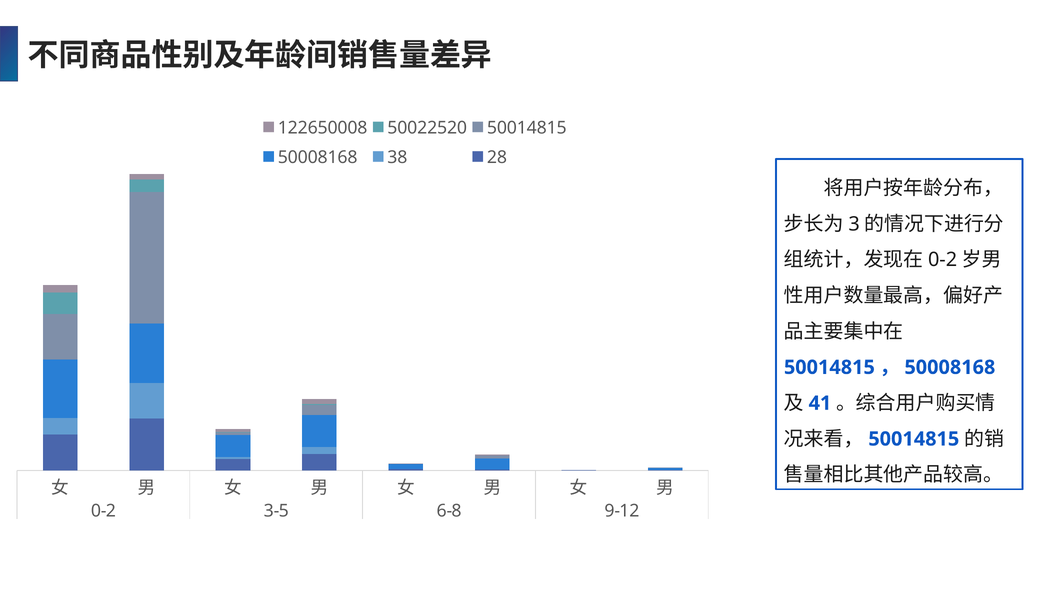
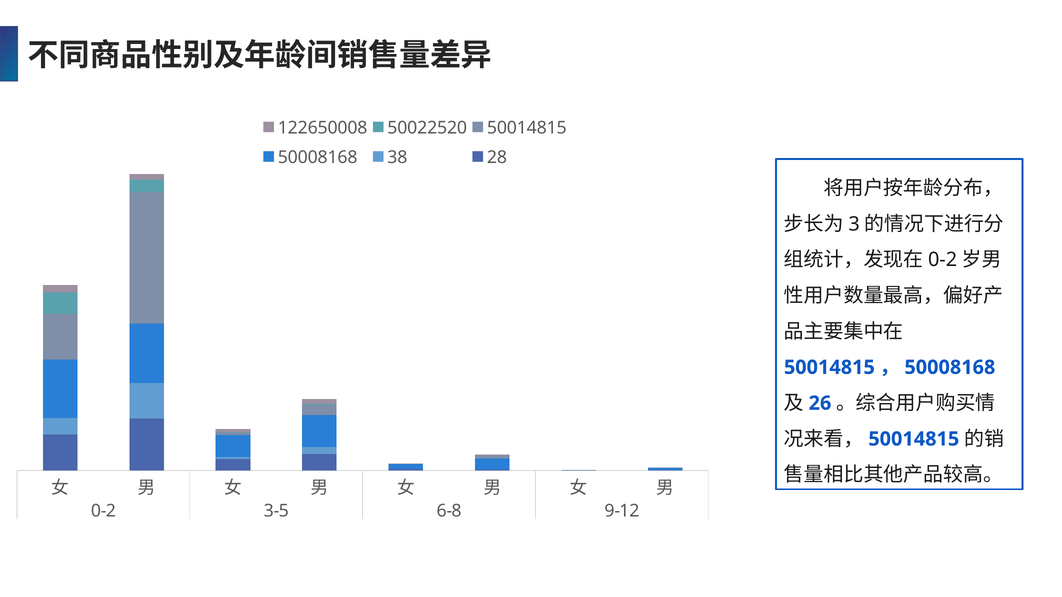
41: 41 -> 26
